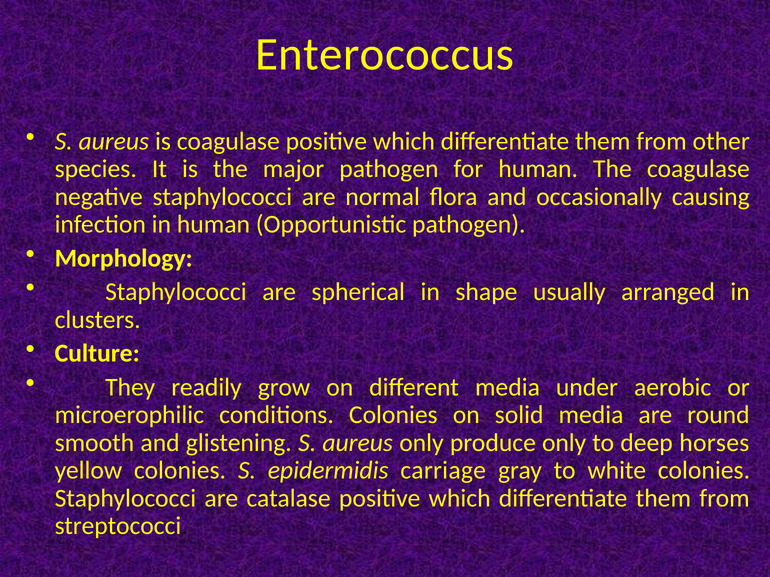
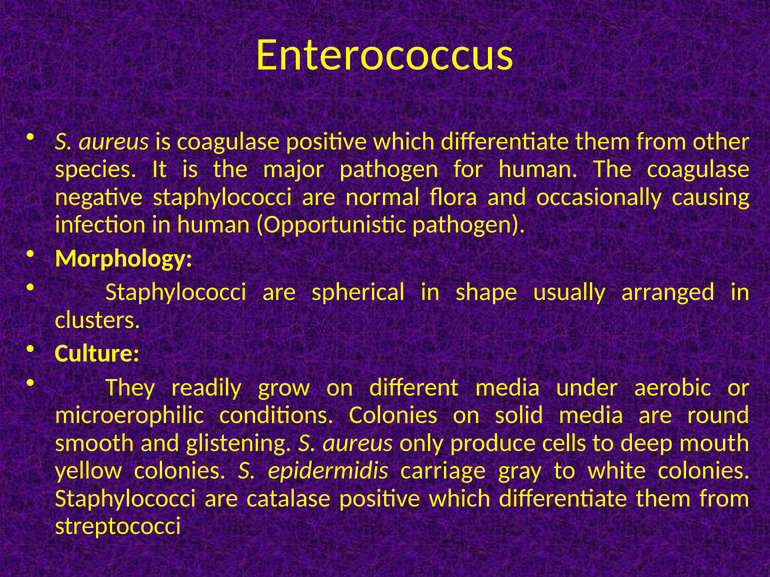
produce only: only -> cells
horses: horses -> mouth
